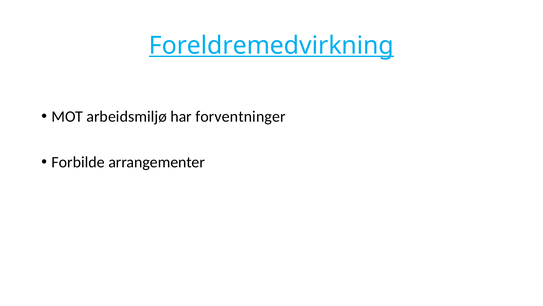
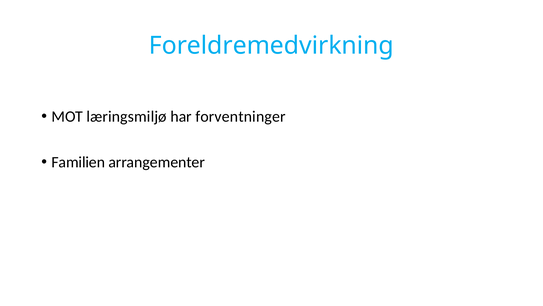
Foreldremedvirkning underline: present -> none
arbeidsmiljø: arbeidsmiljø -> læringsmiljø
Forbilde: Forbilde -> Familien
